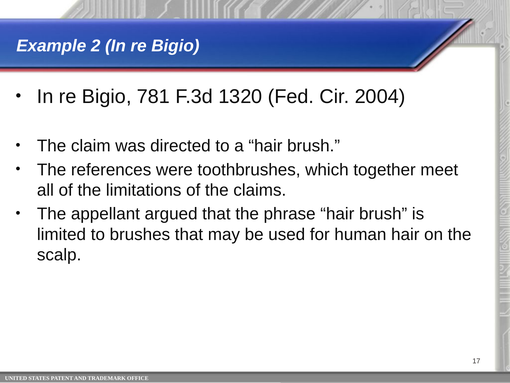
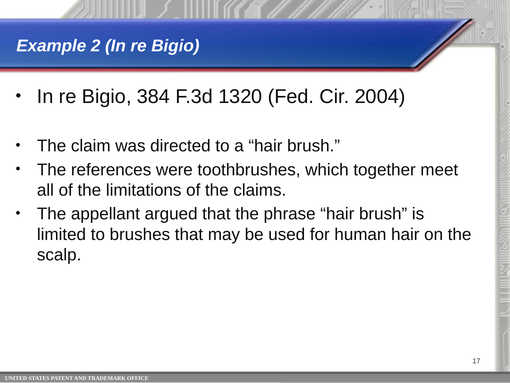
781: 781 -> 384
